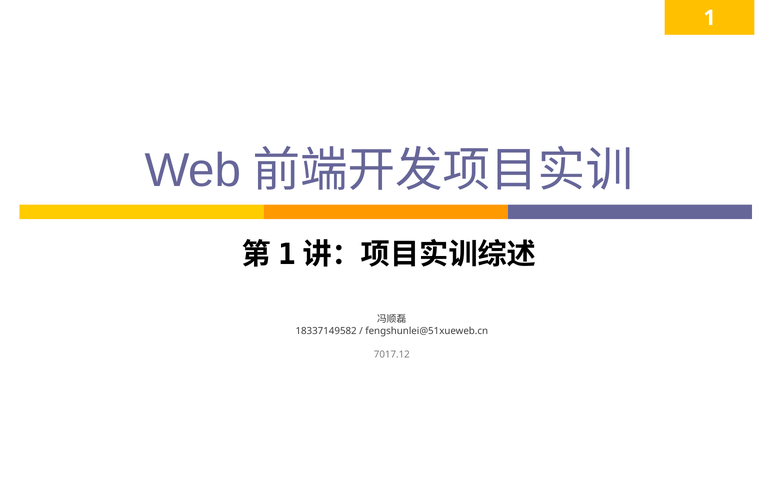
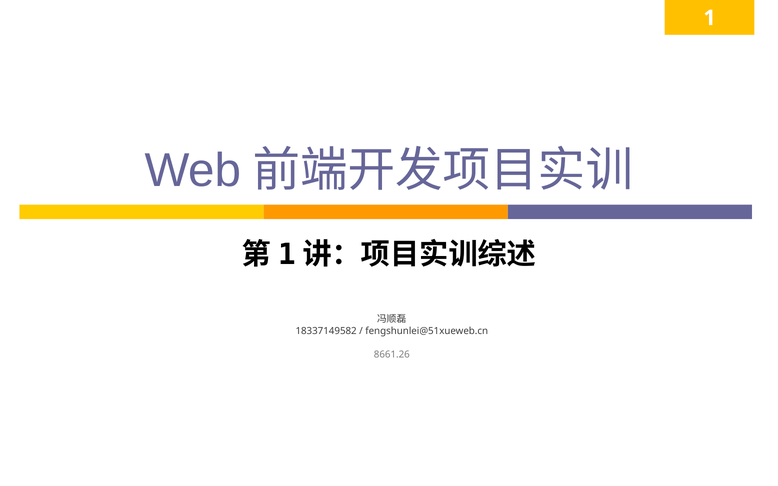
7017.12: 7017.12 -> 8661.26
